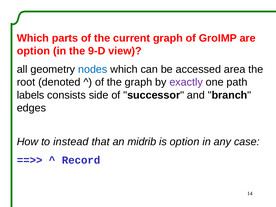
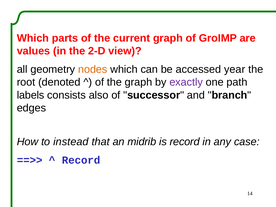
option at (33, 51): option -> values
9-D: 9-D -> 2-D
nodes colour: blue -> orange
area: area -> year
side: side -> also
is option: option -> record
